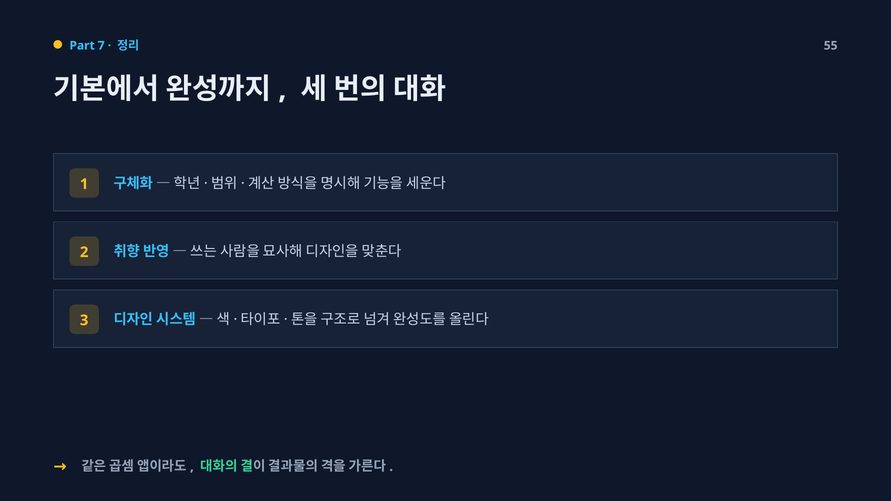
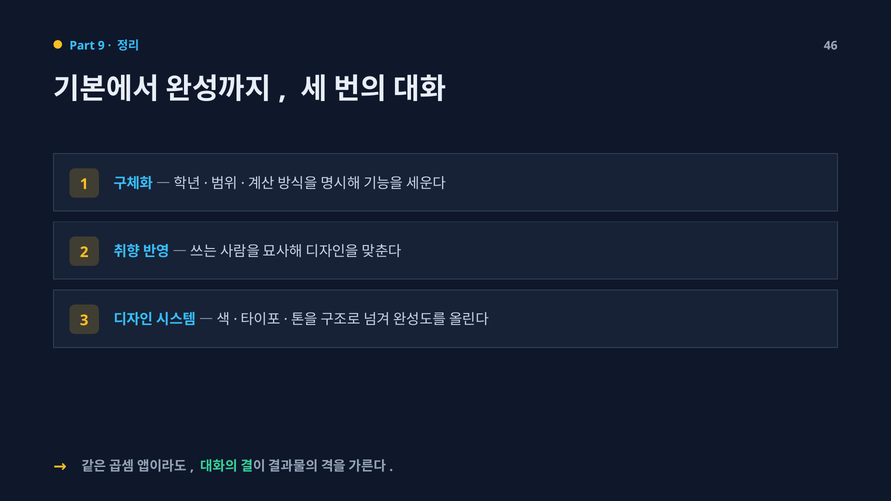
7: 7 -> 9
55: 55 -> 46
